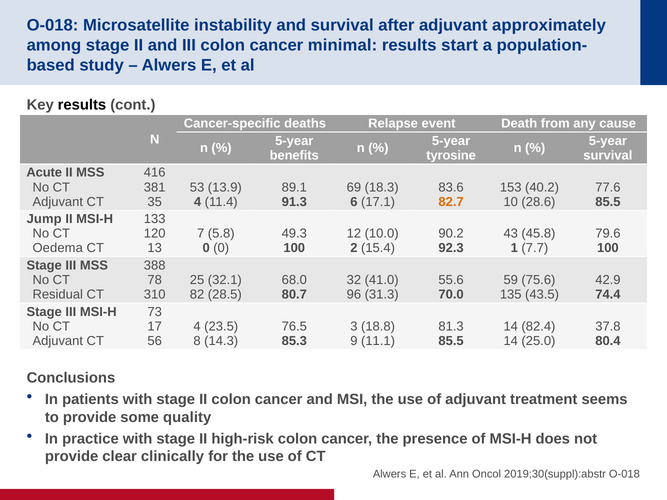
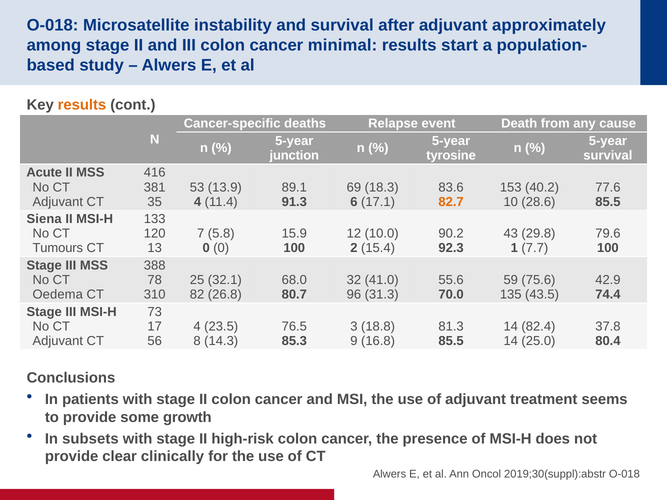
results at (82, 105) colour: black -> orange
benefits: benefits -> junction
Jump: Jump -> Siena
49.3: 49.3 -> 15.9
45.8: 45.8 -> 29.8
Oedema: Oedema -> Tumours
Residual: Residual -> Oedema
28.5: 28.5 -> 26.8
11.1: 11.1 -> 16.8
quality: quality -> growth
practice: practice -> subsets
